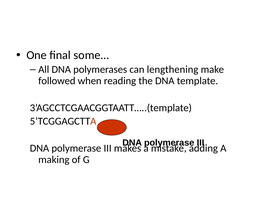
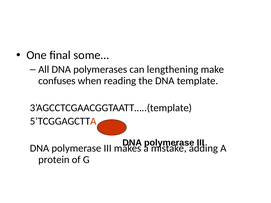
followed: followed -> confuses
making: making -> protein
